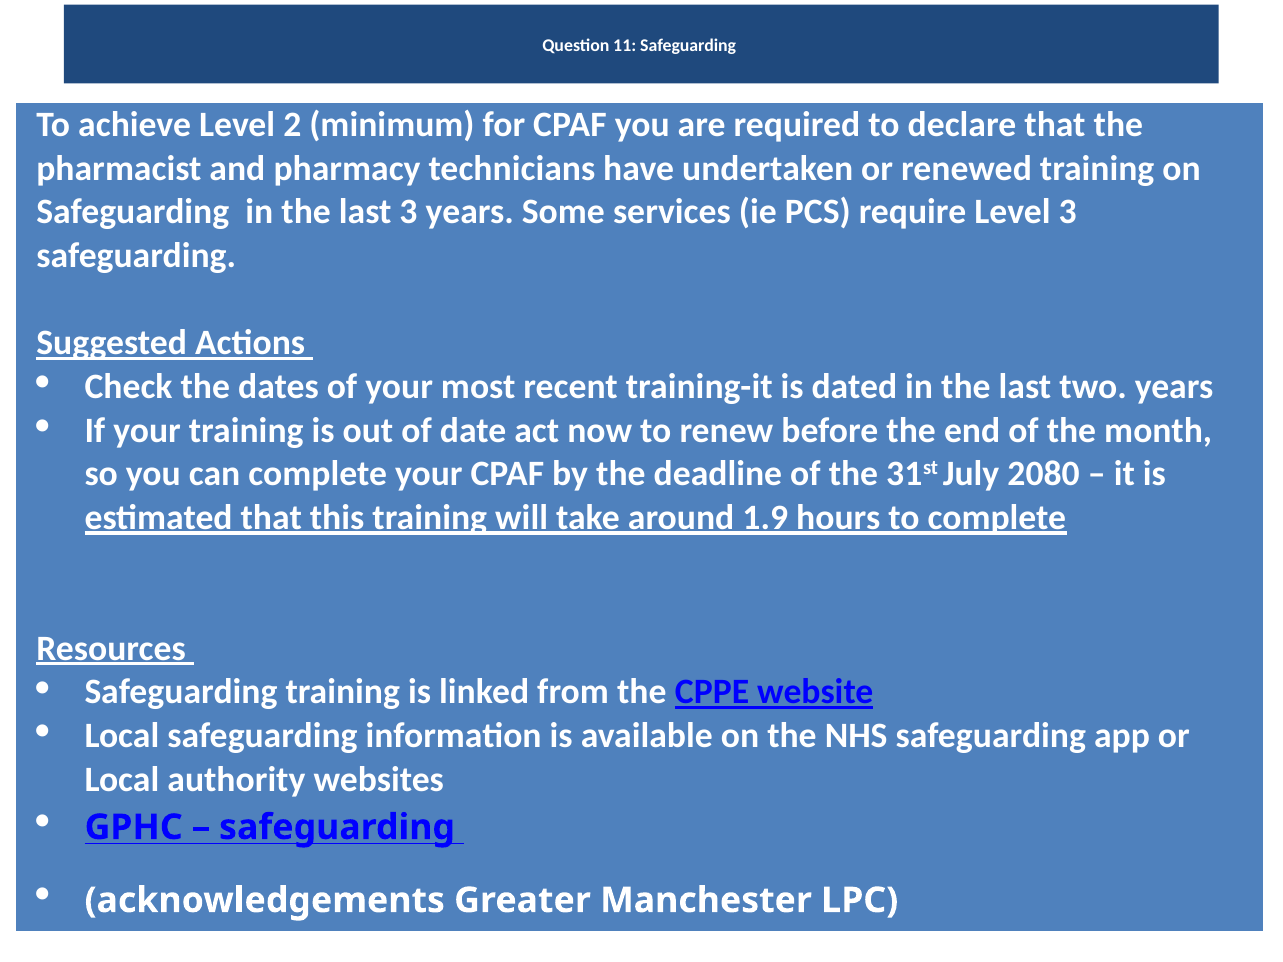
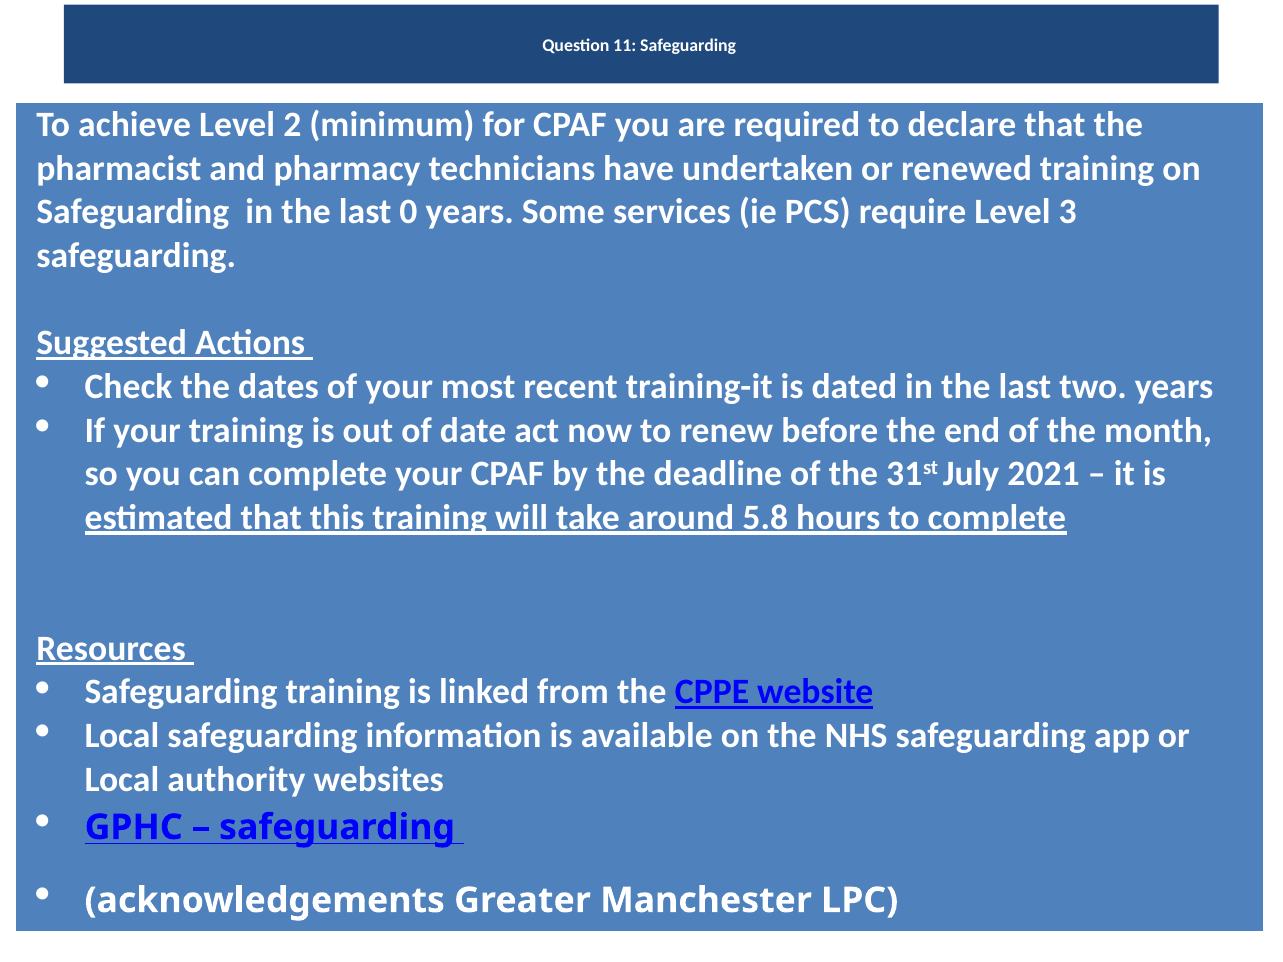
last 3: 3 -> 0
2080: 2080 -> 2021
1.9: 1.9 -> 5.8
